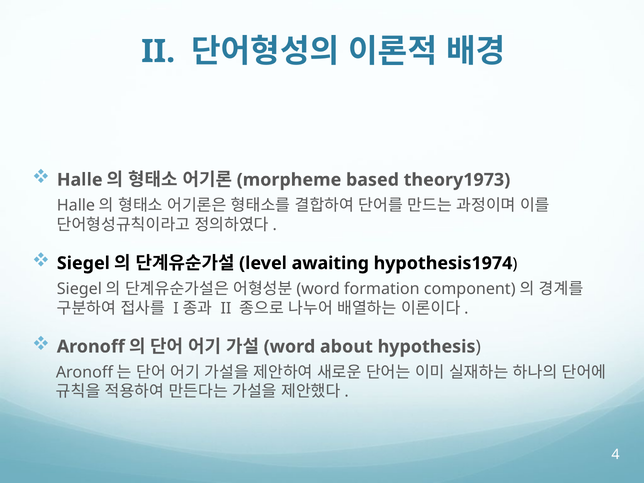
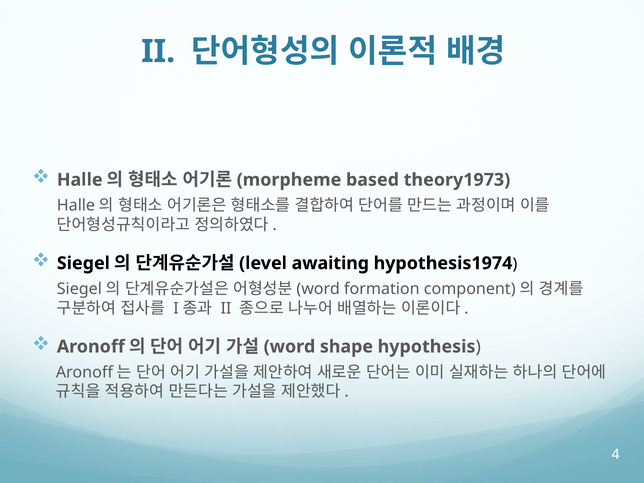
about: about -> shape
